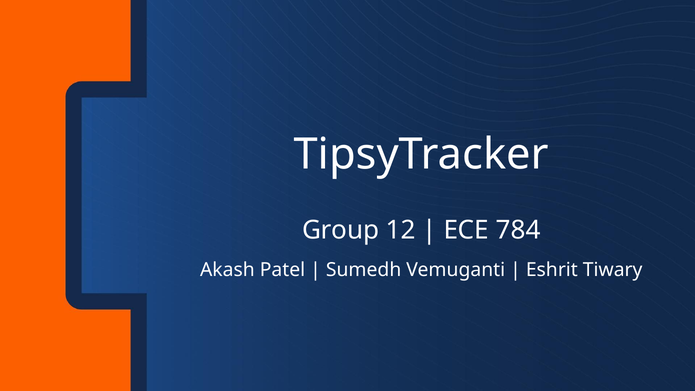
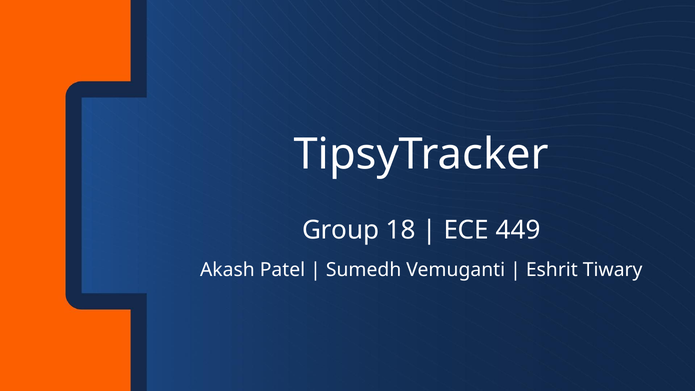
12: 12 -> 18
784: 784 -> 449
